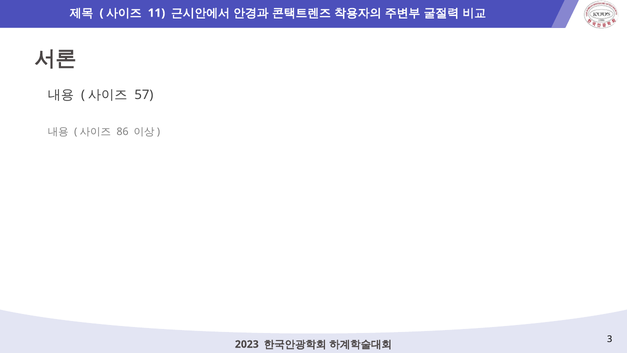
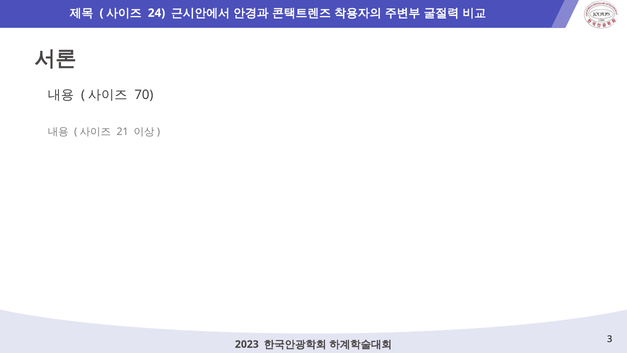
11: 11 -> 24
57: 57 -> 70
86: 86 -> 21
